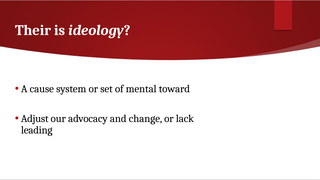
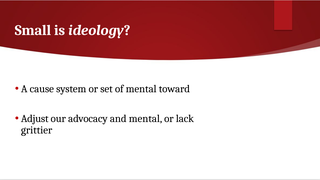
Their: Their -> Small
and change: change -> mental
leading: leading -> grittier
